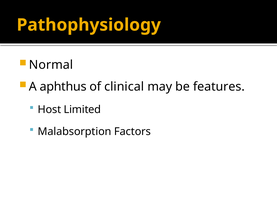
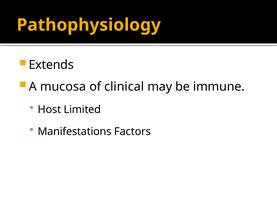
Normal: Normal -> Extends
aphthus: aphthus -> mucosa
features: features -> immune
Malabsorption: Malabsorption -> Manifestations
